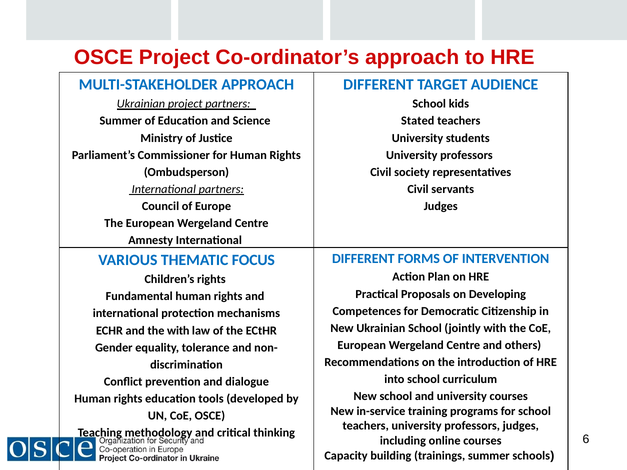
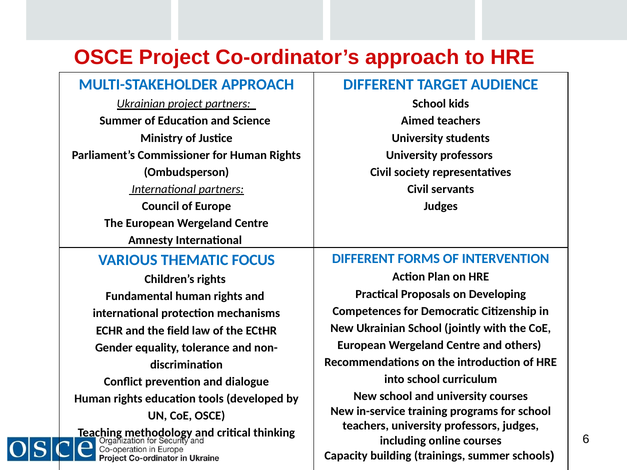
Stated: Stated -> Aimed
the with: with -> field
